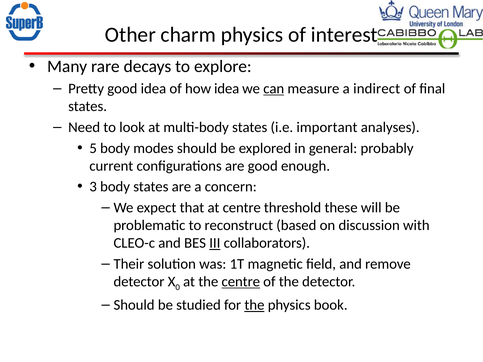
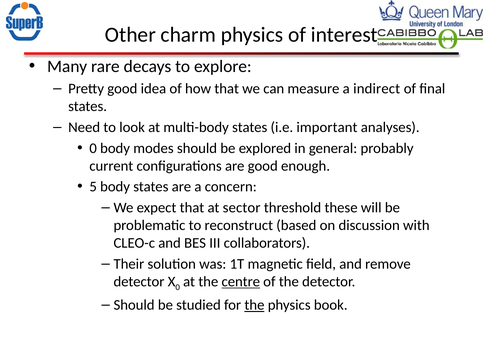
how idea: idea -> that
can underline: present -> none
5 at (93, 148): 5 -> 0
3: 3 -> 5
at centre: centre -> sector
III underline: present -> none
